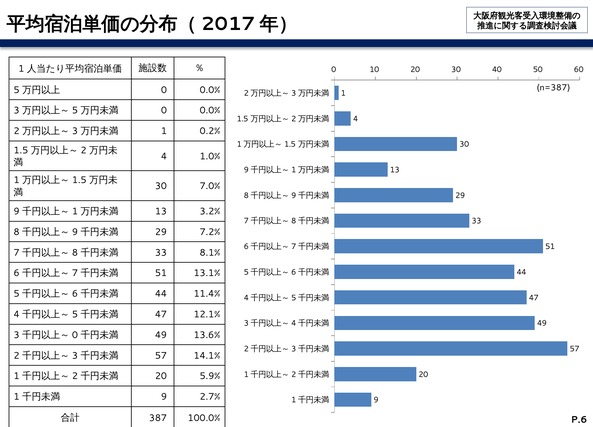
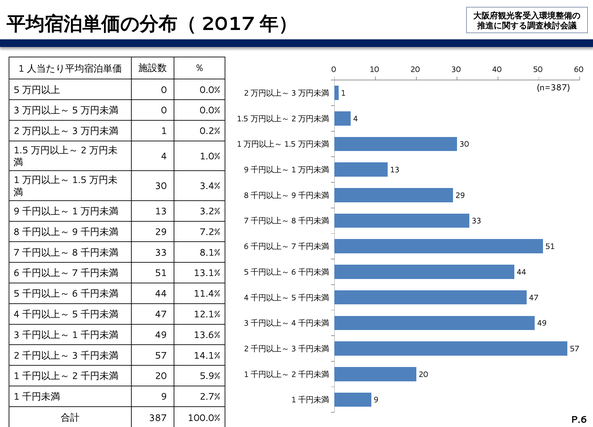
7.0%: 7.0% -> 3.4%
0 at (75, 334): 0 -> 1
